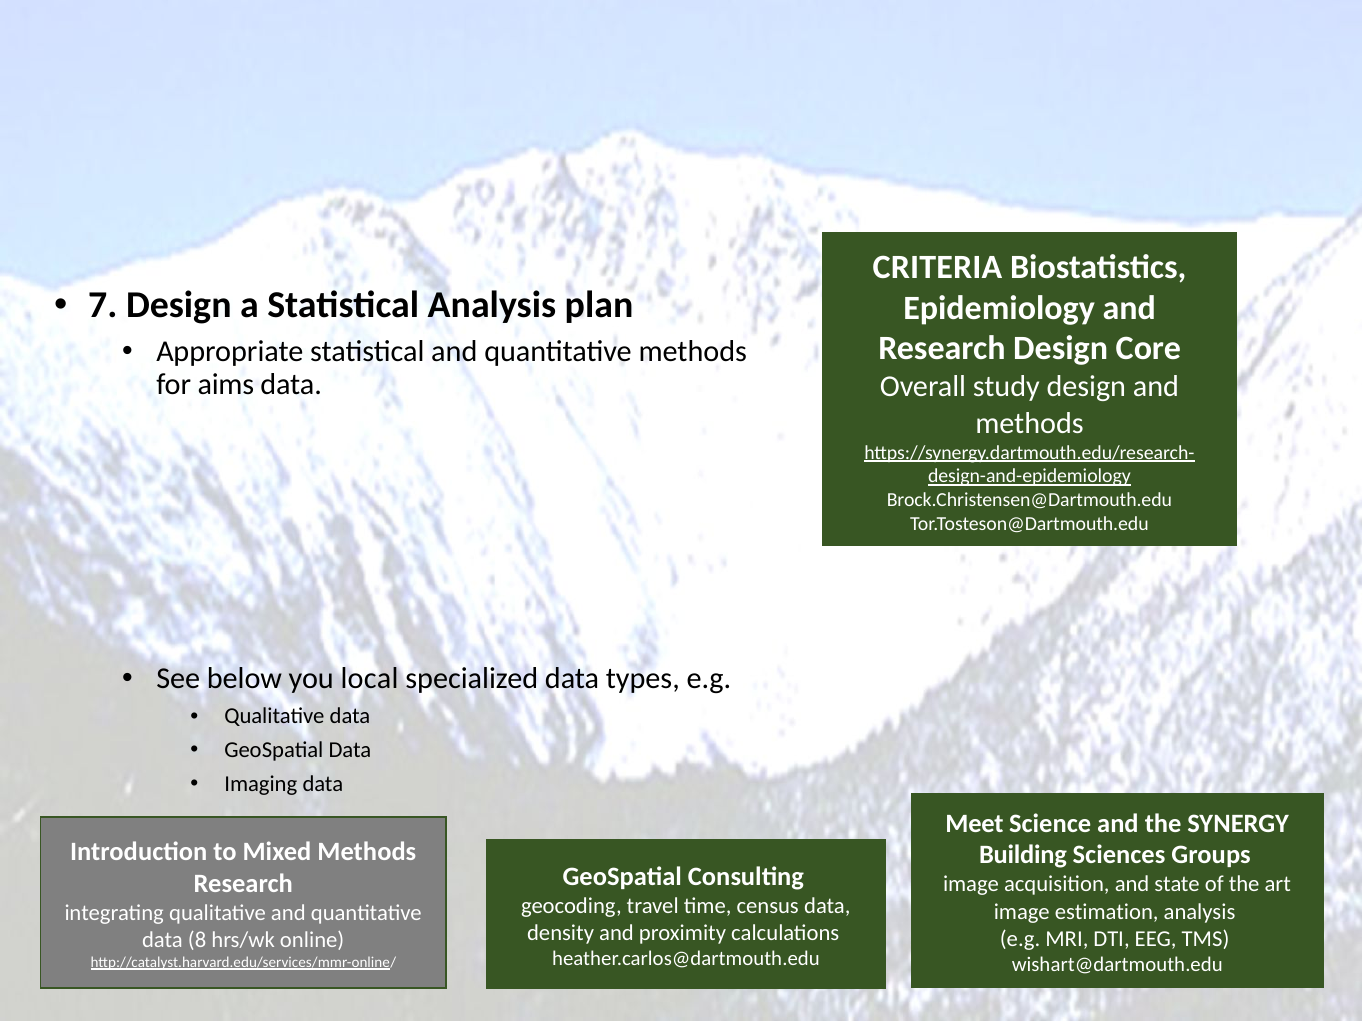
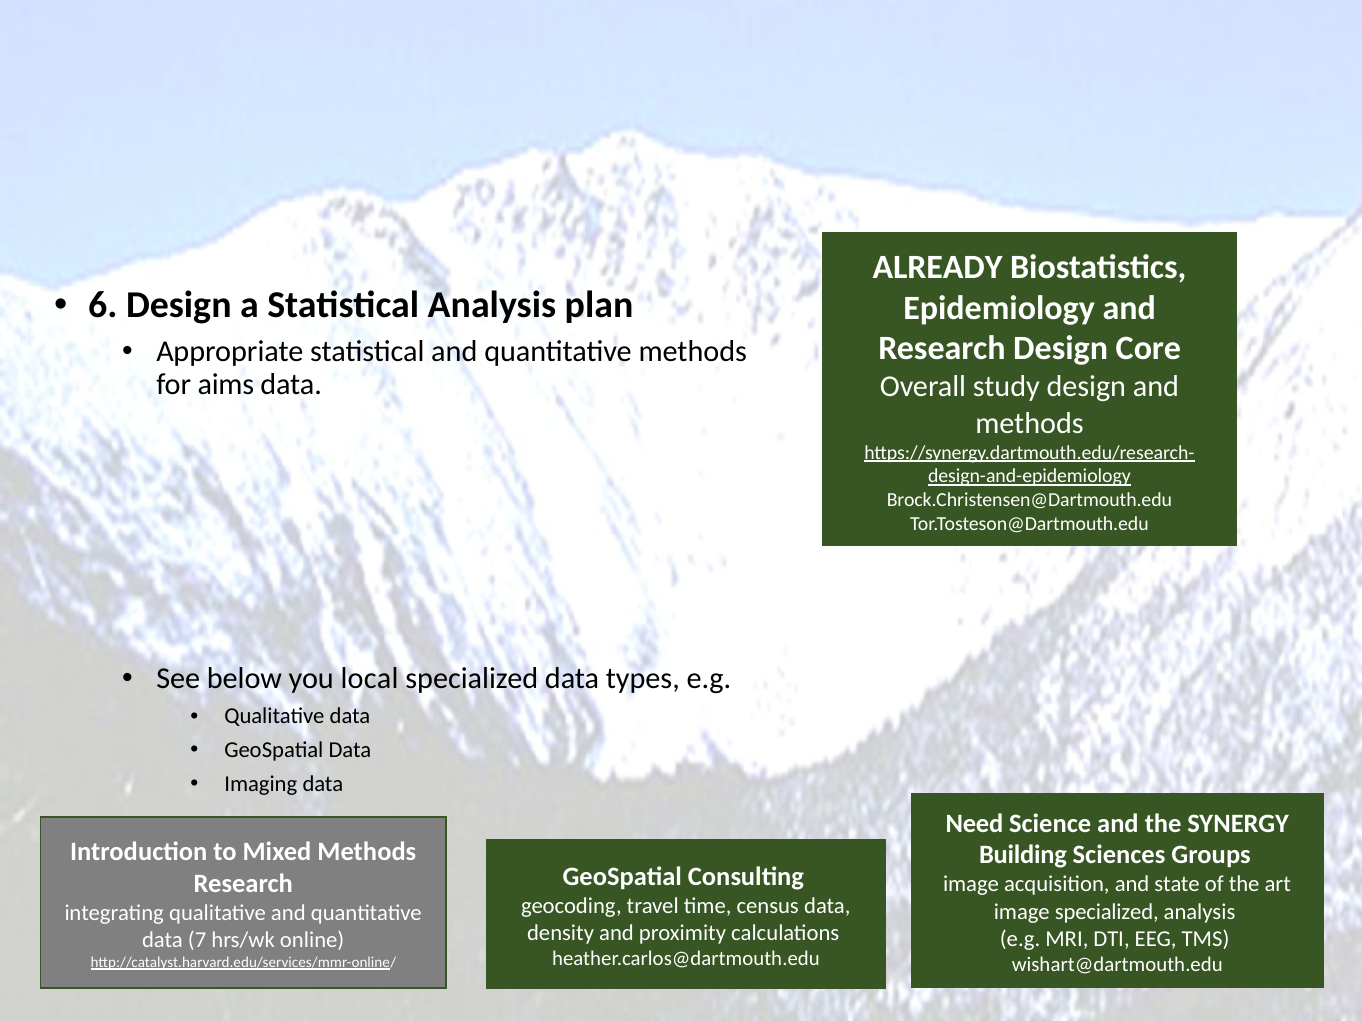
CRITERIA: CRITERIA -> ALREADY
7: 7 -> 6
Meet: Meet -> Need
image estimation: estimation -> specialized
8: 8 -> 7
